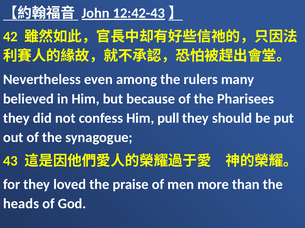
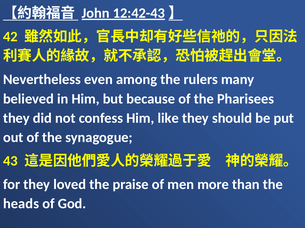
pull: pull -> like
